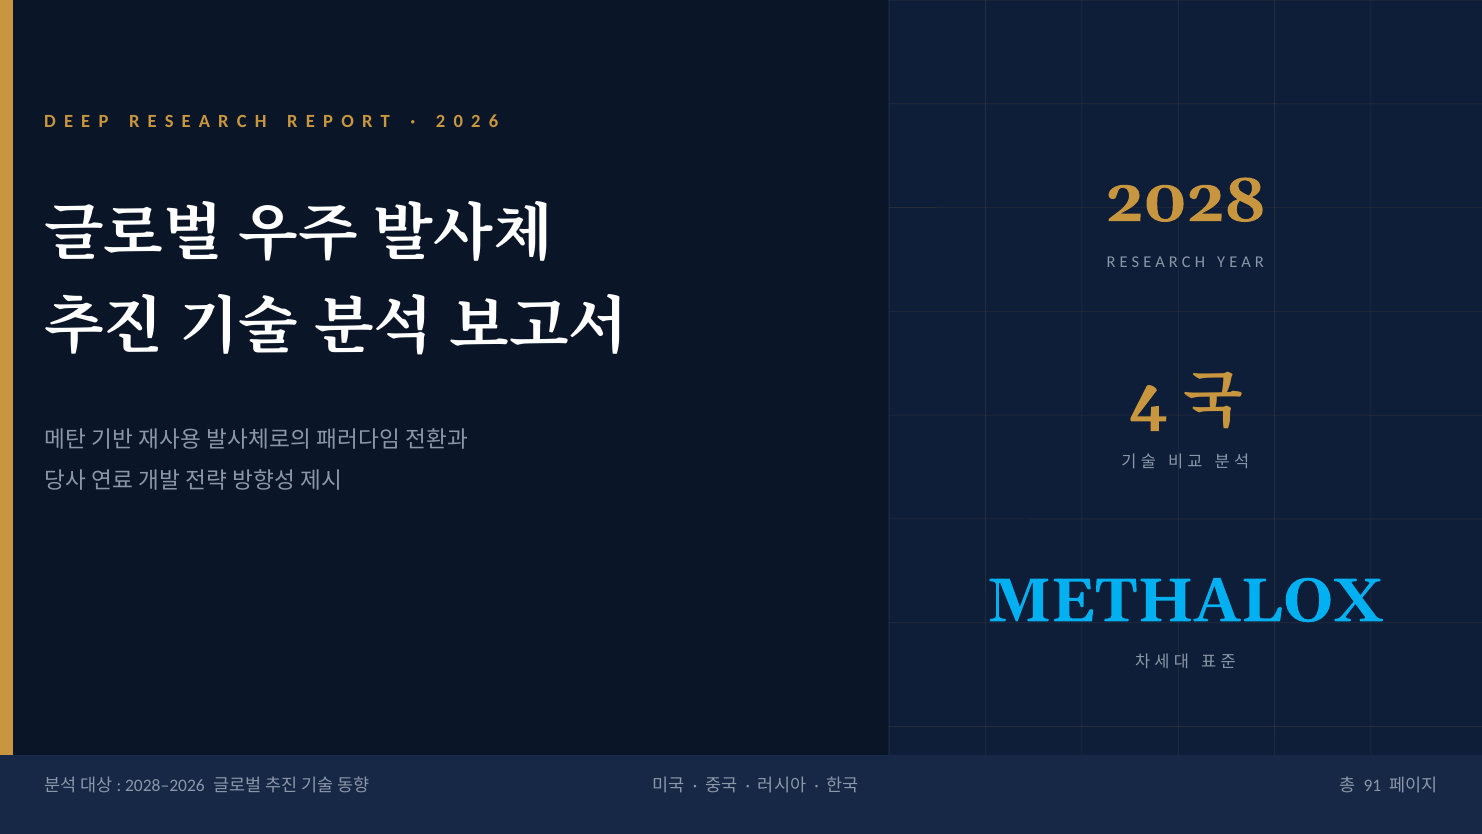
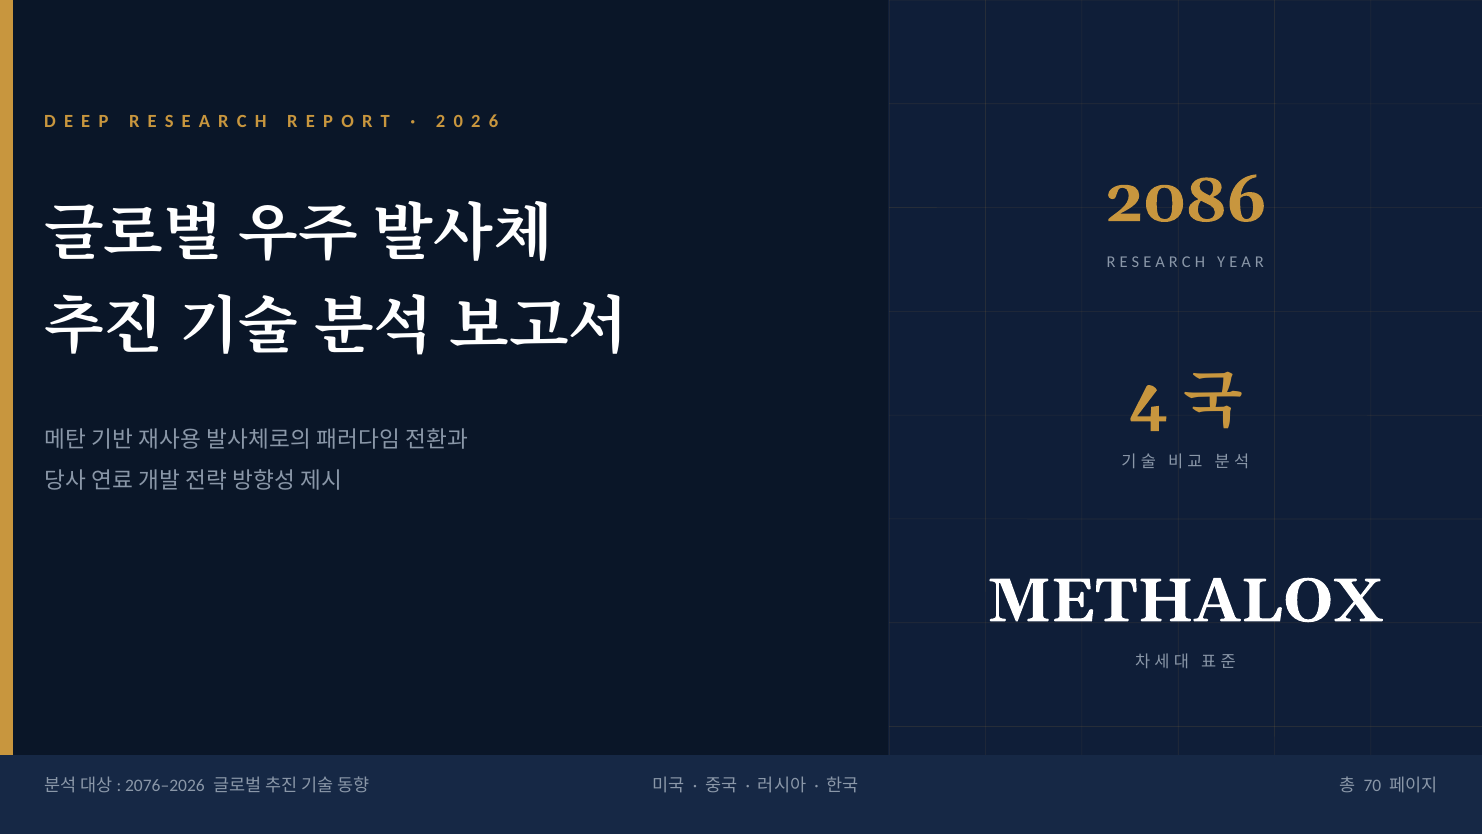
2028: 2028 -> 2086
METHALOX colour: light blue -> white
2028–2026: 2028–2026 -> 2076–2026
91: 91 -> 70
